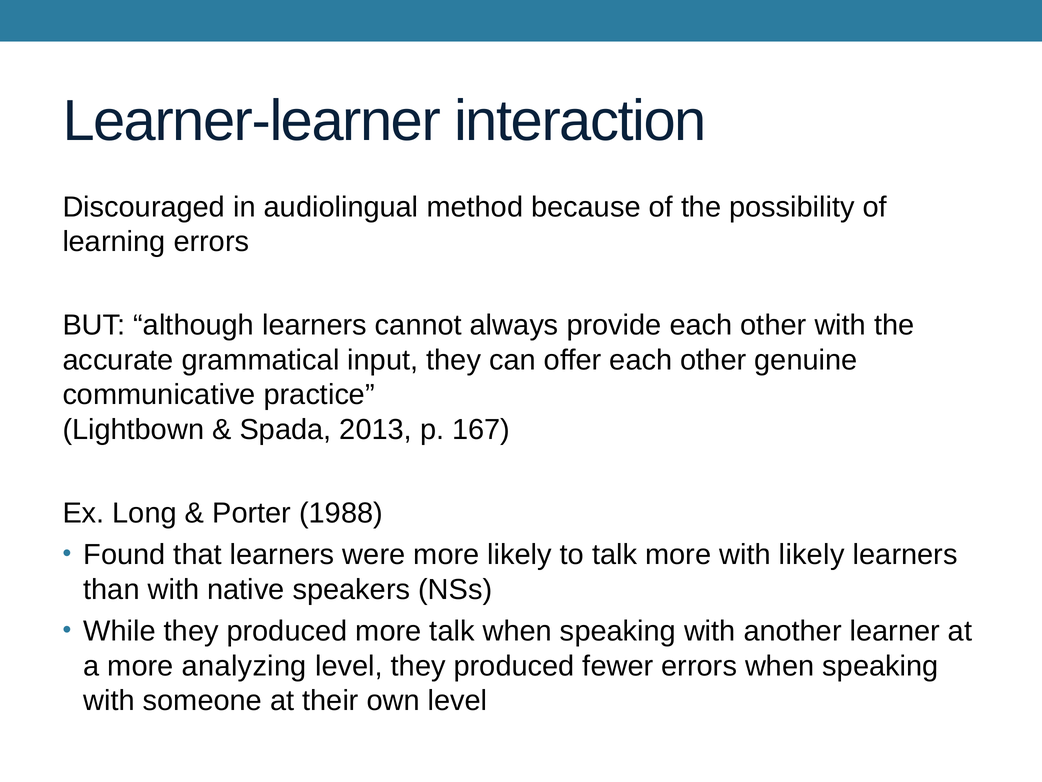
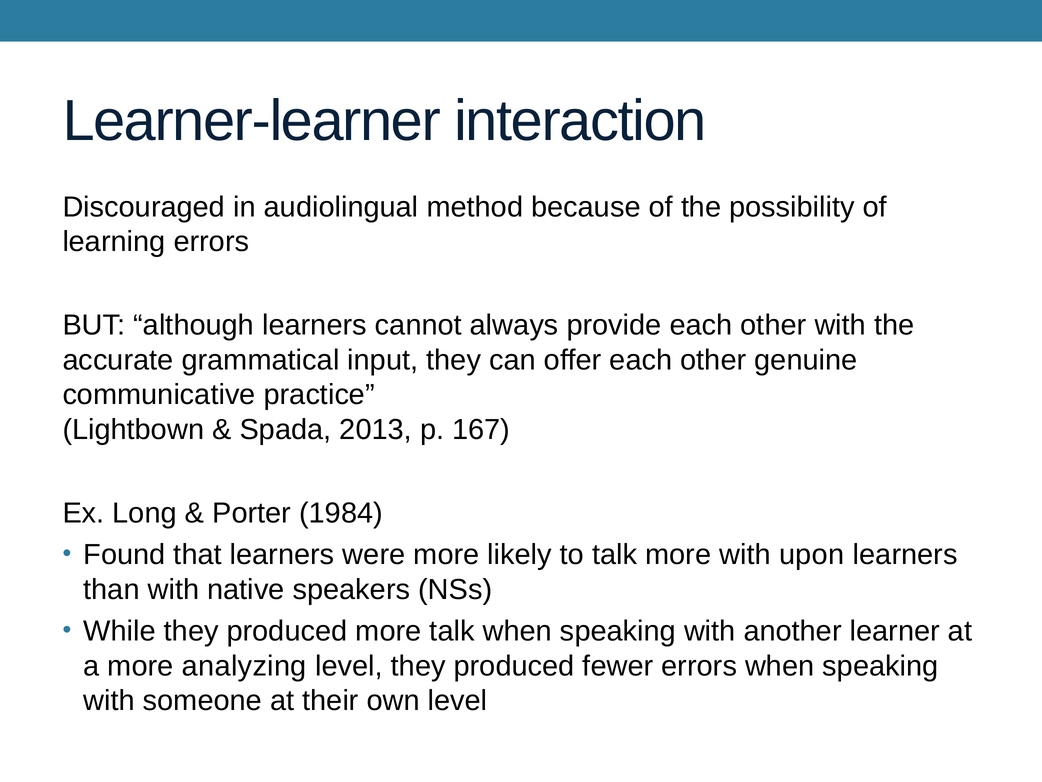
1988: 1988 -> 1984
with likely: likely -> upon
